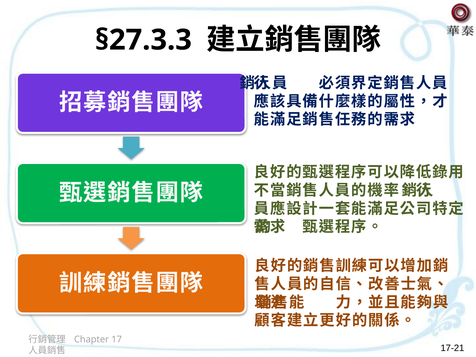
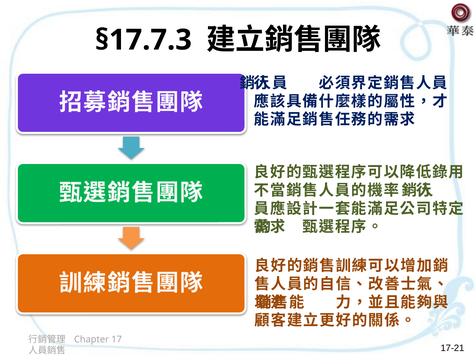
§27.3.3: §27.3.3 -> §17.7.3
